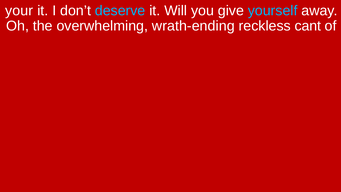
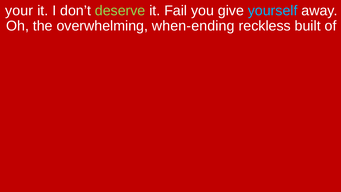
deserve colour: light blue -> light green
Will: Will -> Fail
wrath-ending: wrath-ending -> when-ending
cant: cant -> built
